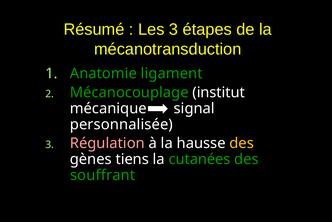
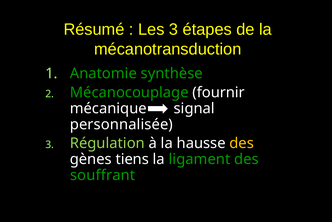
ligament: ligament -> synthèse
institut: institut -> fournir
Régulation colour: pink -> light green
cutanées: cutanées -> ligament
